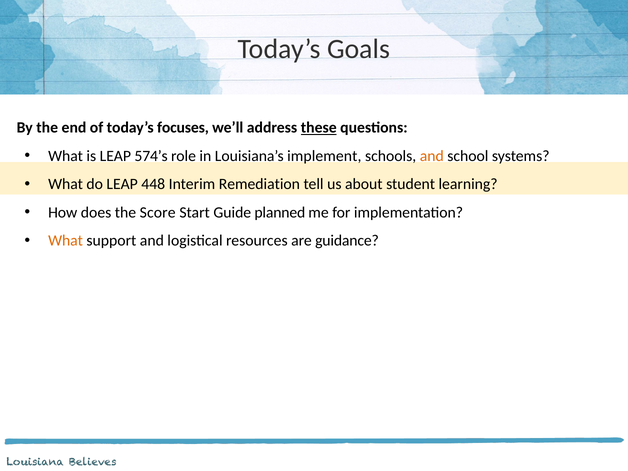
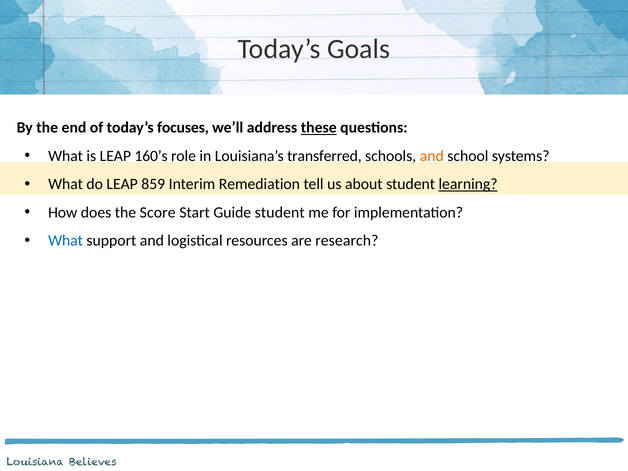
574’s: 574’s -> 160’s
implement: implement -> transferred
448: 448 -> 859
learning underline: none -> present
Guide planned: planned -> student
What at (66, 241) colour: orange -> blue
guidance: guidance -> research
